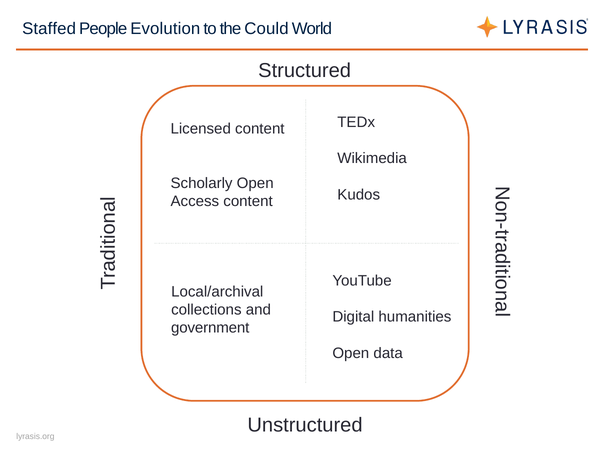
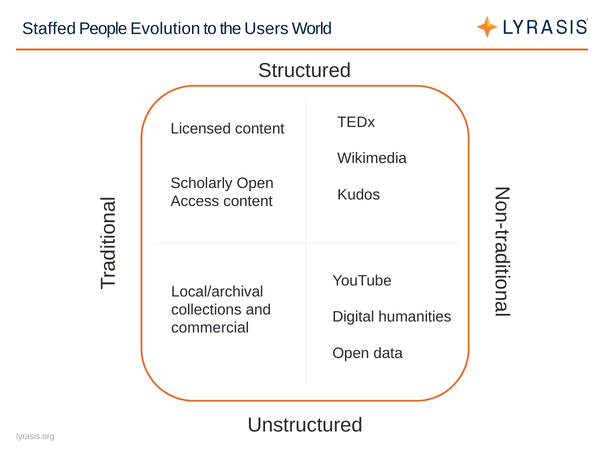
Could: Could -> Users
government: government -> commercial
